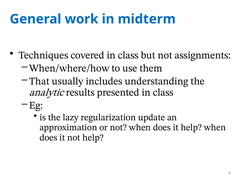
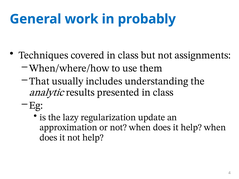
midterm: midterm -> probably
